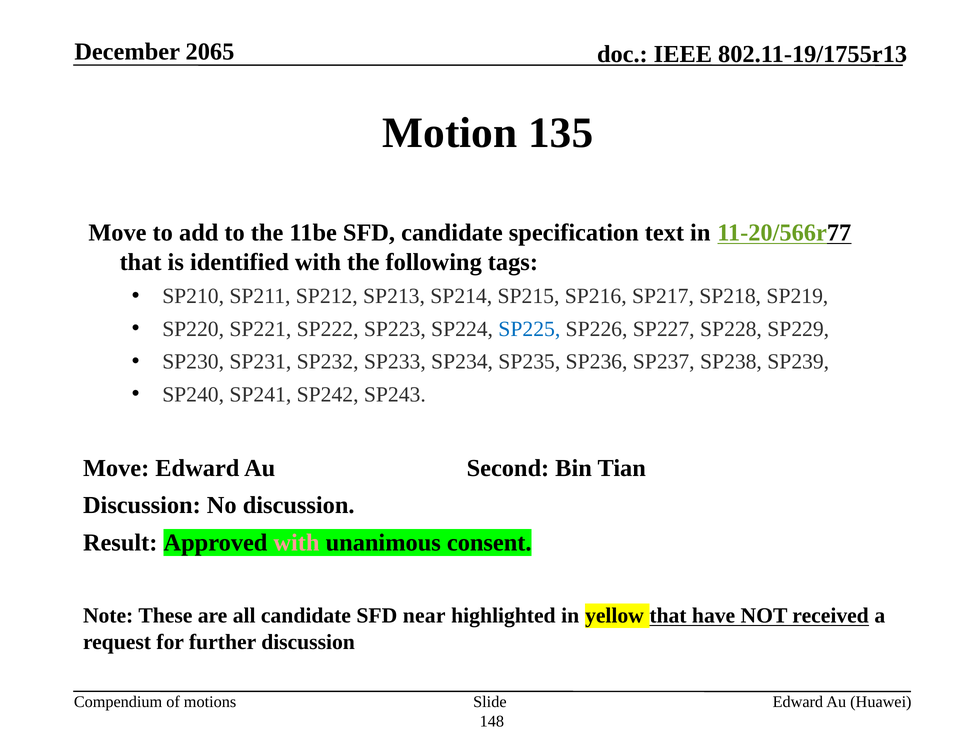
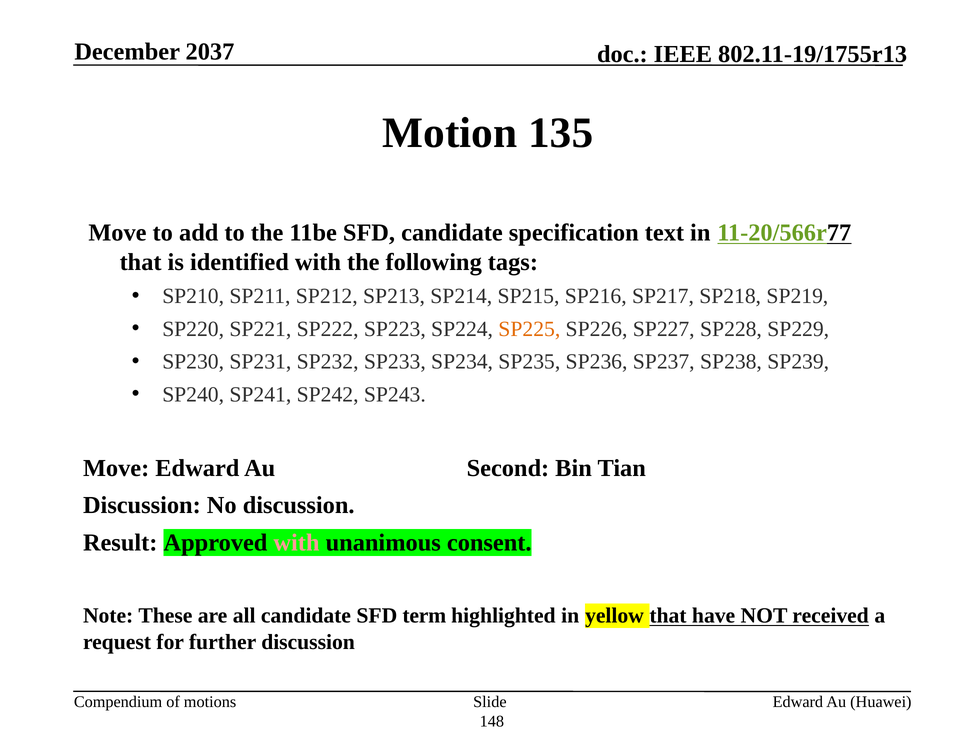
2065: 2065 -> 2037
SP225 colour: blue -> orange
near: near -> term
